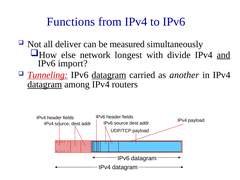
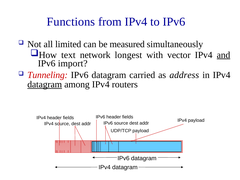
deliver: deliver -> limited
else: else -> text
divide: divide -> vector
Tunneling underline: present -> none
datagram at (109, 75) underline: present -> none
another: another -> address
